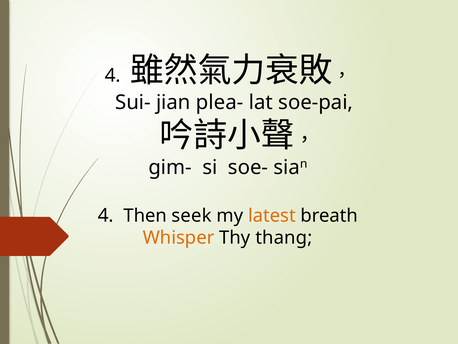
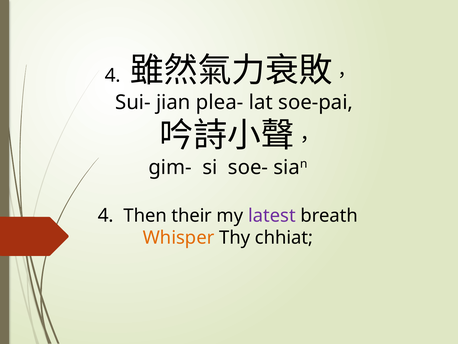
seek: seek -> their
latest colour: orange -> purple
thang: thang -> chhiat
